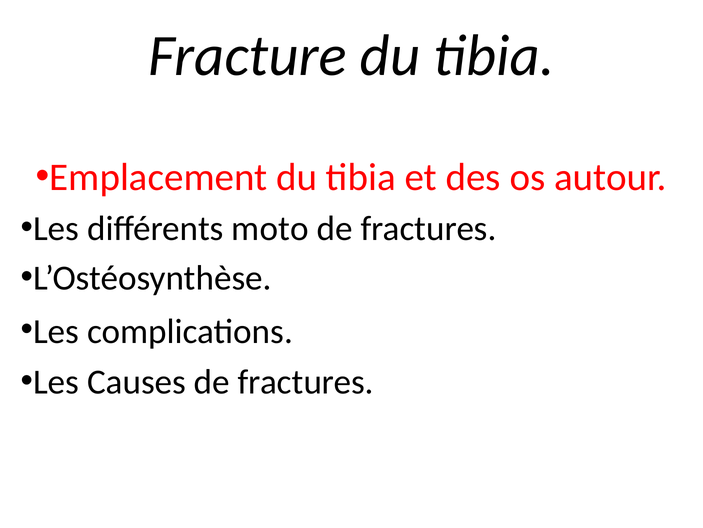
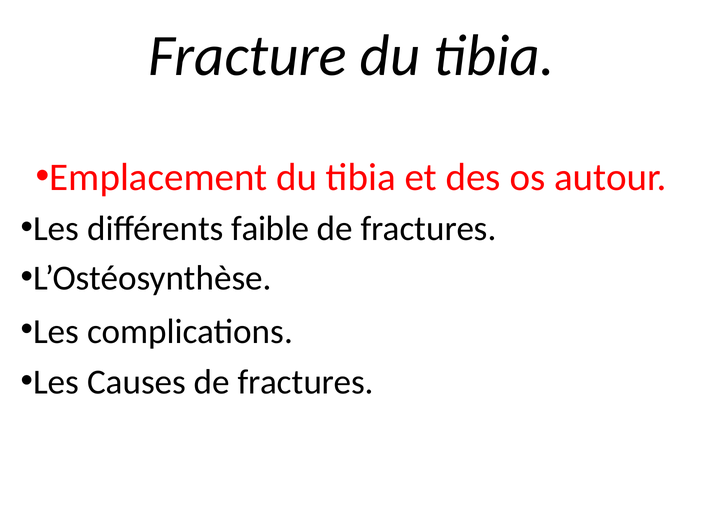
moto: moto -> faible
